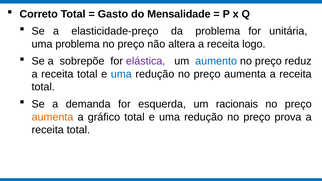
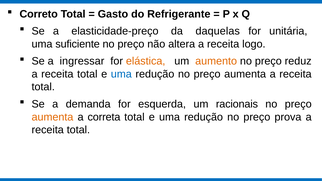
Mensalidade: Mensalidade -> Refrigerante
da problema: problema -> daquelas
uma problema: problema -> suficiente
sobrepõe: sobrepõe -> ingressar
elástica colour: purple -> orange
aumento colour: blue -> orange
gráfico: gráfico -> correta
